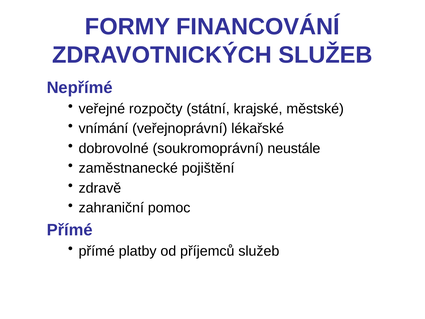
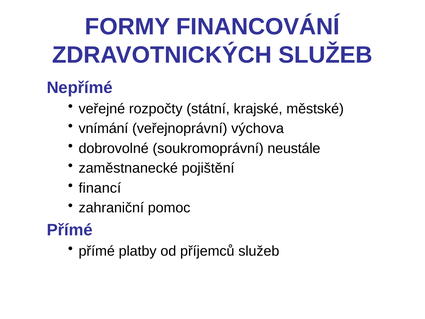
lékařské: lékařské -> výchova
zdravě: zdravě -> financí
